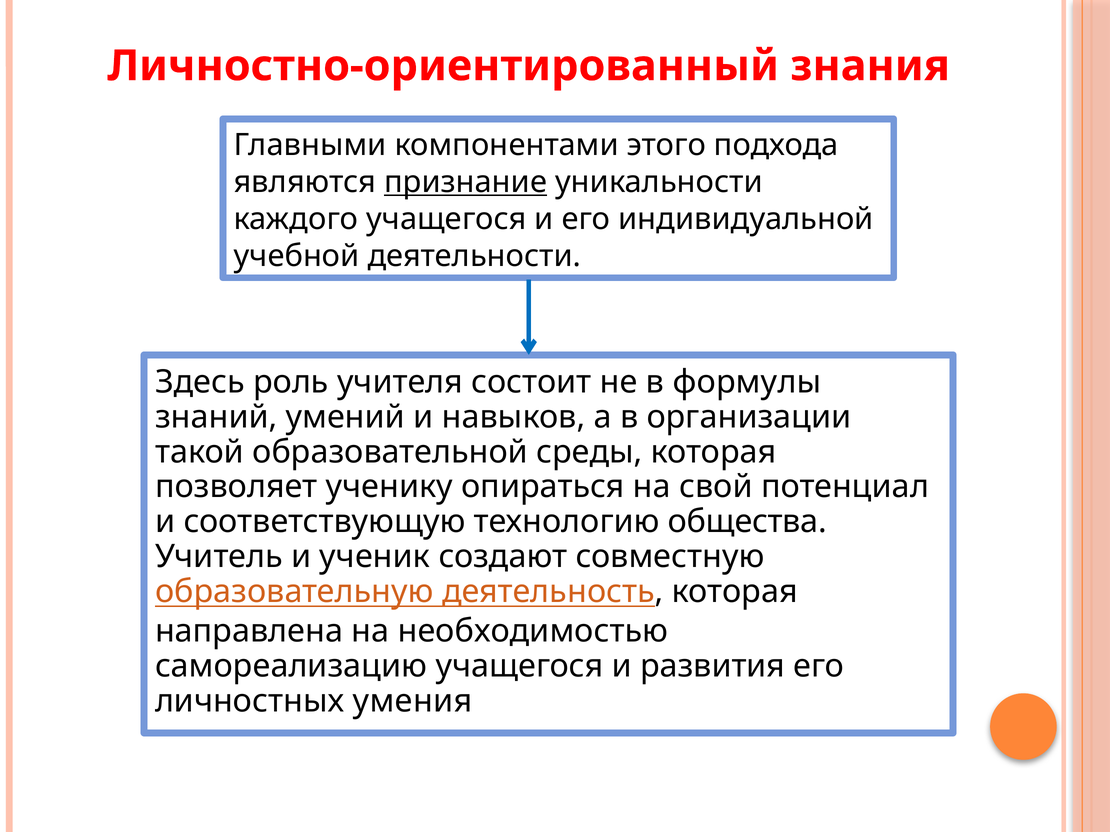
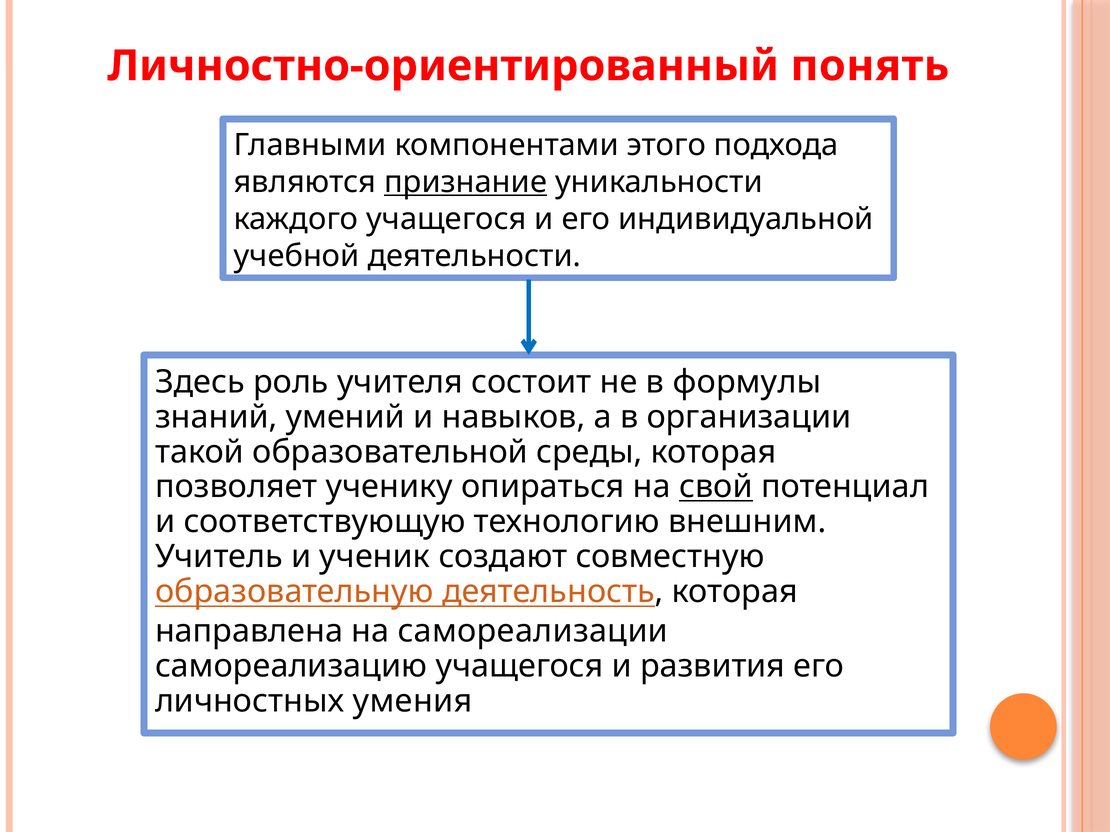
знания: знания -> понять
свой underline: none -> present
общества: общества -> внешним
необходимостью: необходимостью -> самореализации
